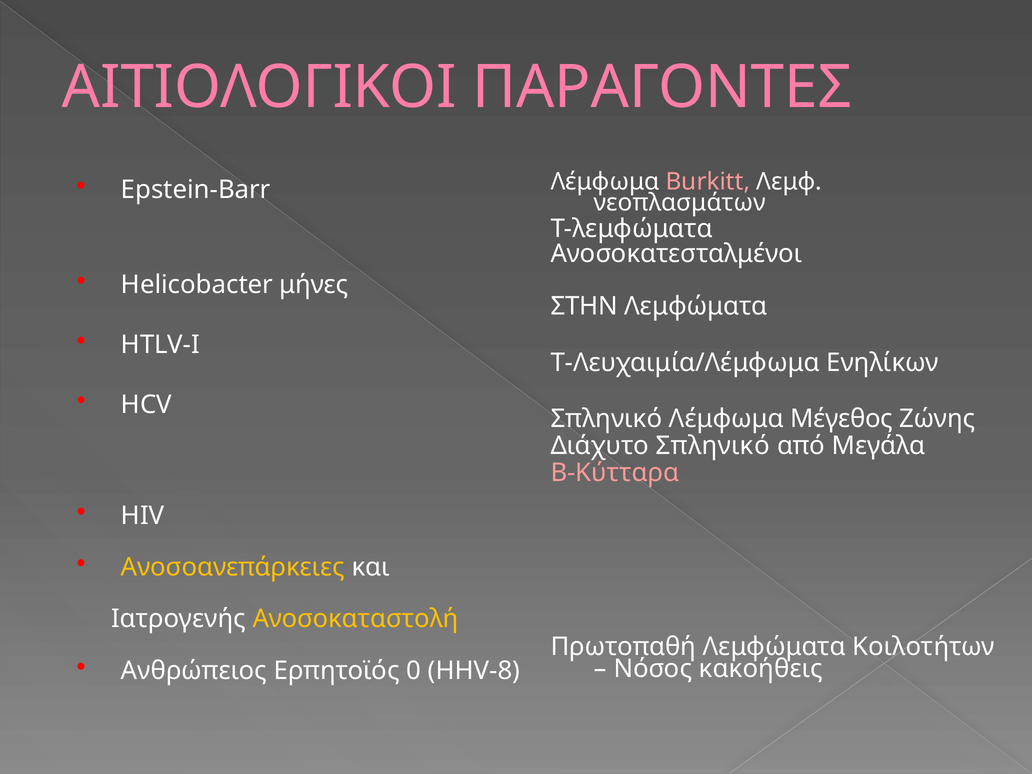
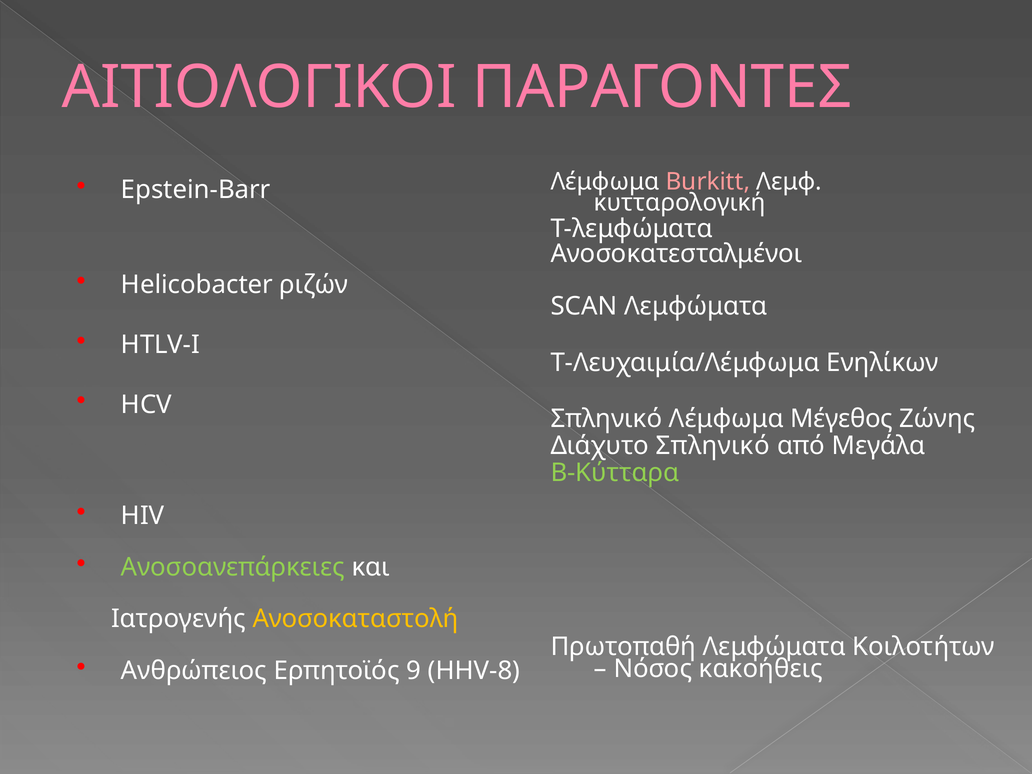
νεοπλασμάτων: νεοπλασμάτων -> κυτταρολογική
μήνες: μήνες -> ριζών
ΣΤΗΝ: ΣΤΗΝ -> SCAN
Β-Κύτταρα colour: pink -> light green
Ανοσοανεπάρκειες colour: yellow -> light green
0: 0 -> 9
